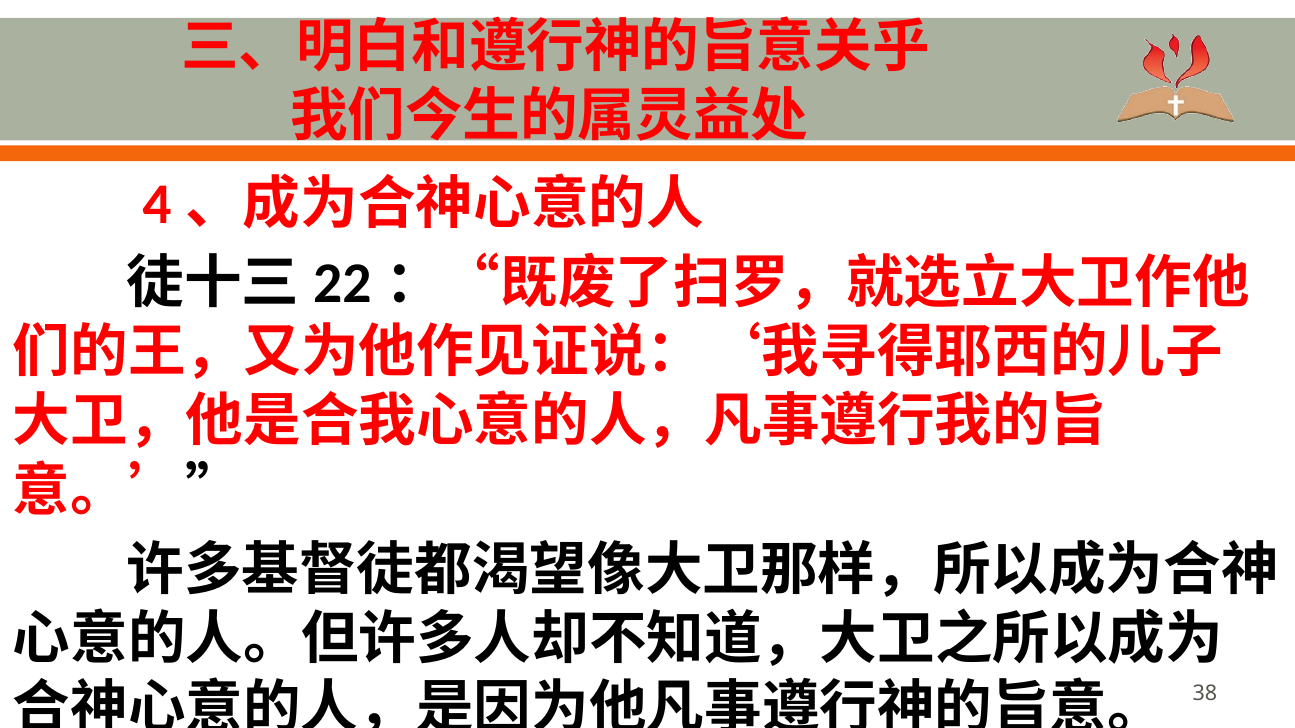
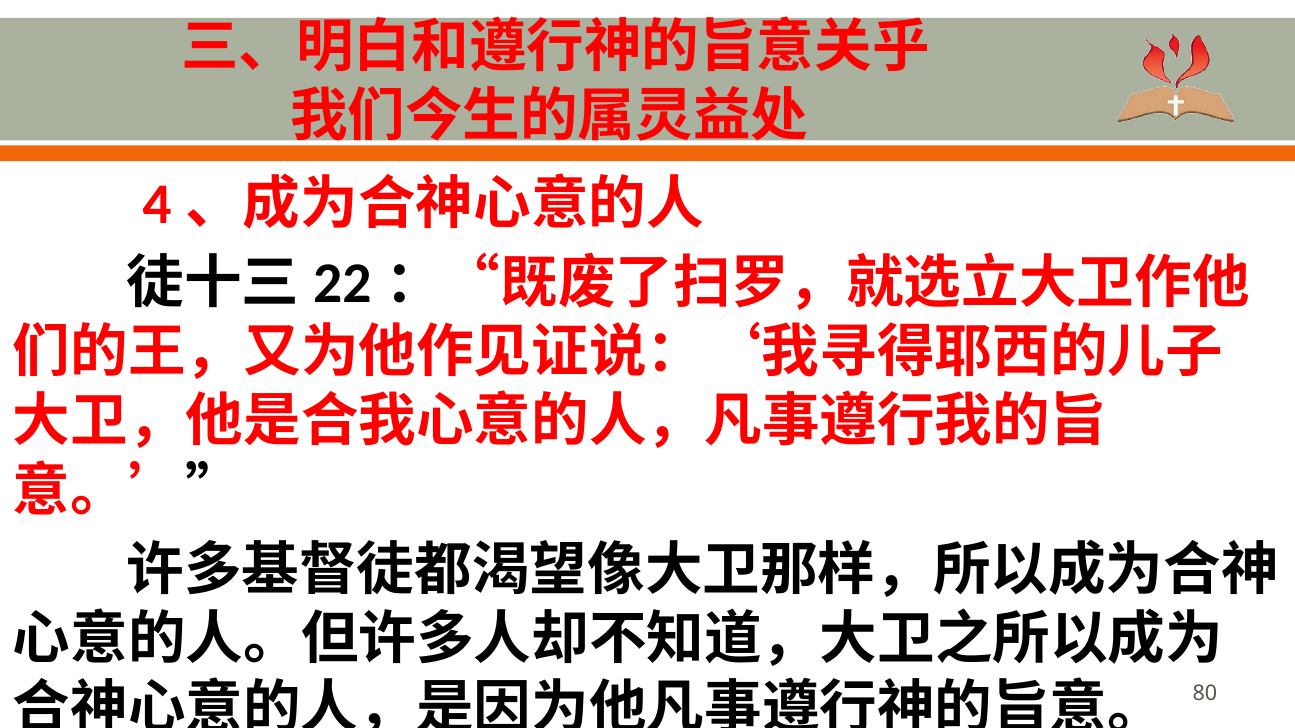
38: 38 -> 80
